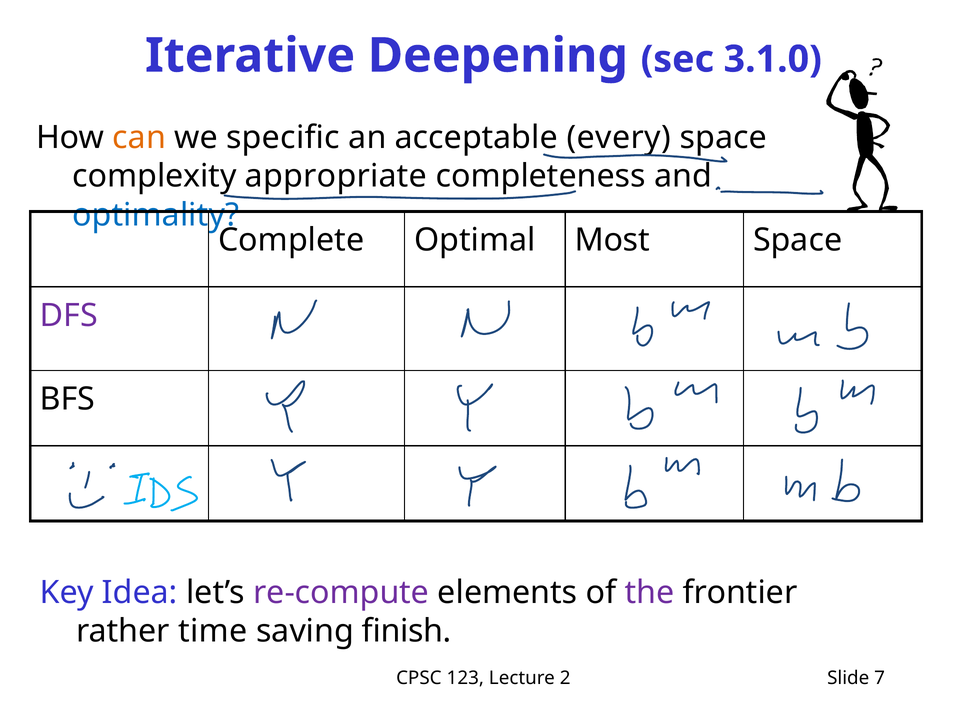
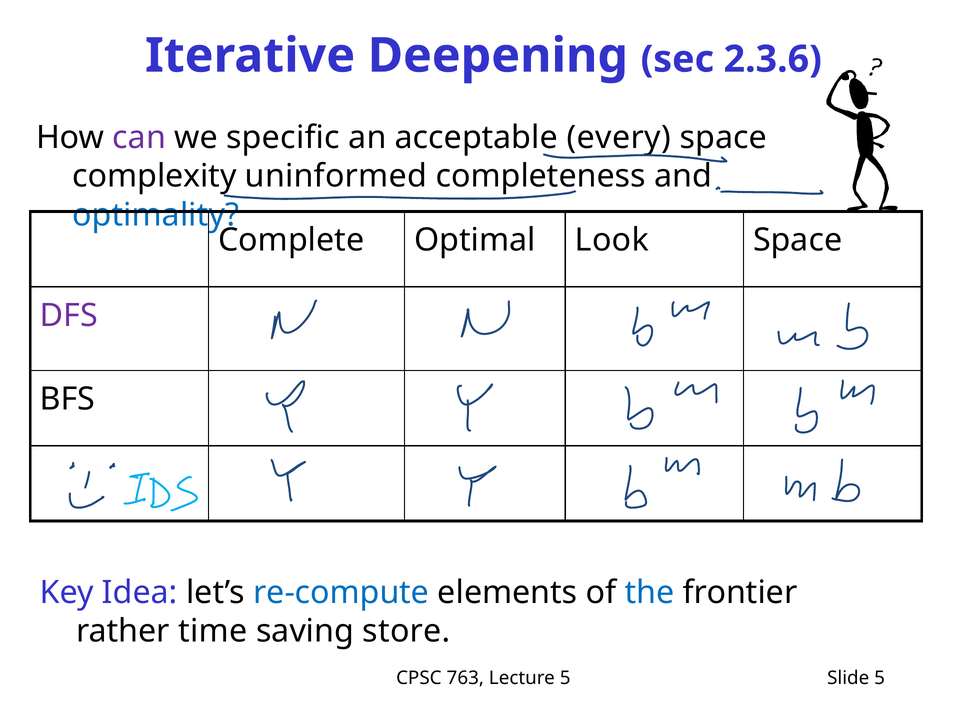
3.1.0: 3.1.0 -> 2.3.6
can colour: orange -> purple
appropriate: appropriate -> uninformed
Most: Most -> Look
re-compute colour: purple -> blue
the colour: purple -> blue
finish: finish -> store
123: 123 -> 763
Lecture 2: 2 -> 5
Slide 7: 7 -> 5
